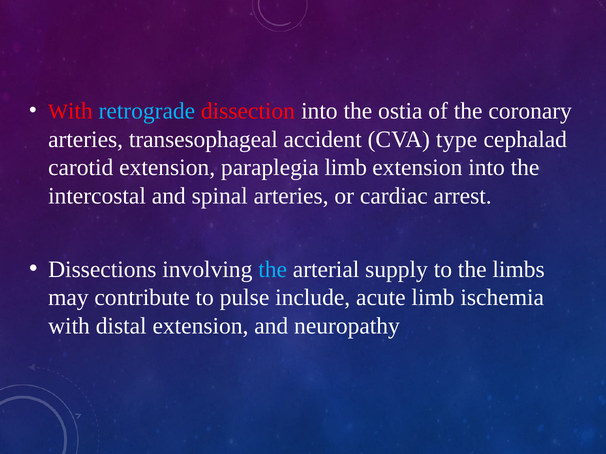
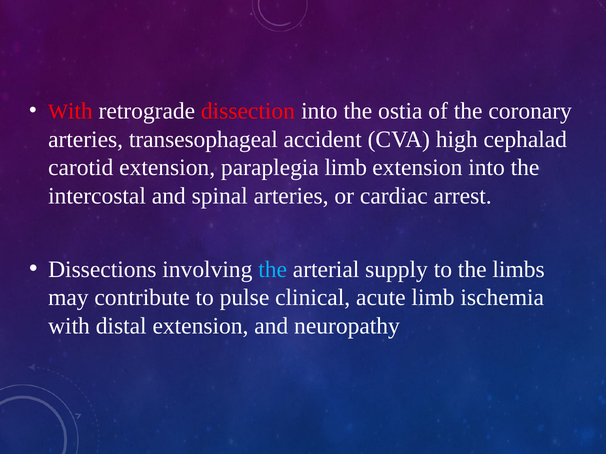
retrograde colour: light blue -> white
type: type -> high
include: include -> clinical
